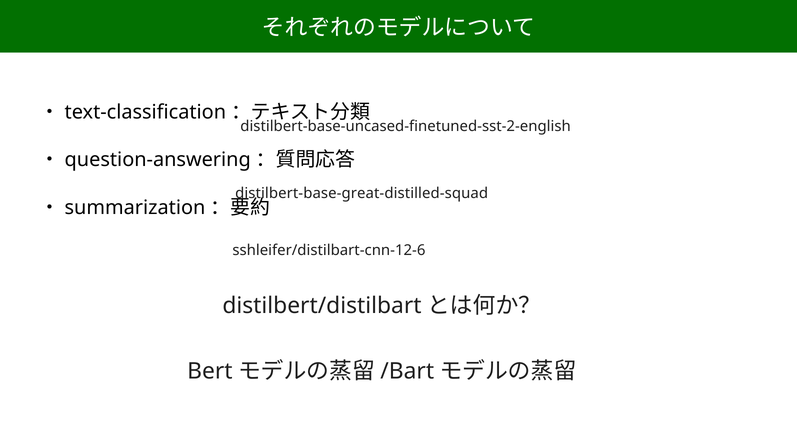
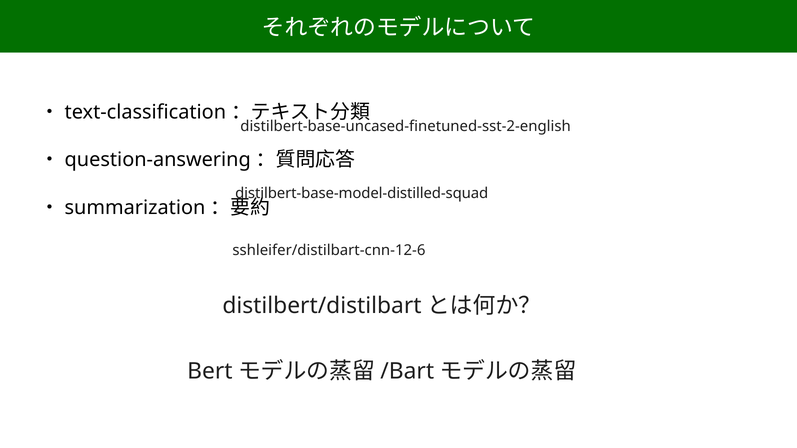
distilbert-base-great-distilled-squad: distilbert-base-great-distilled-squad -> distilbert-base-model-distilled-squad
